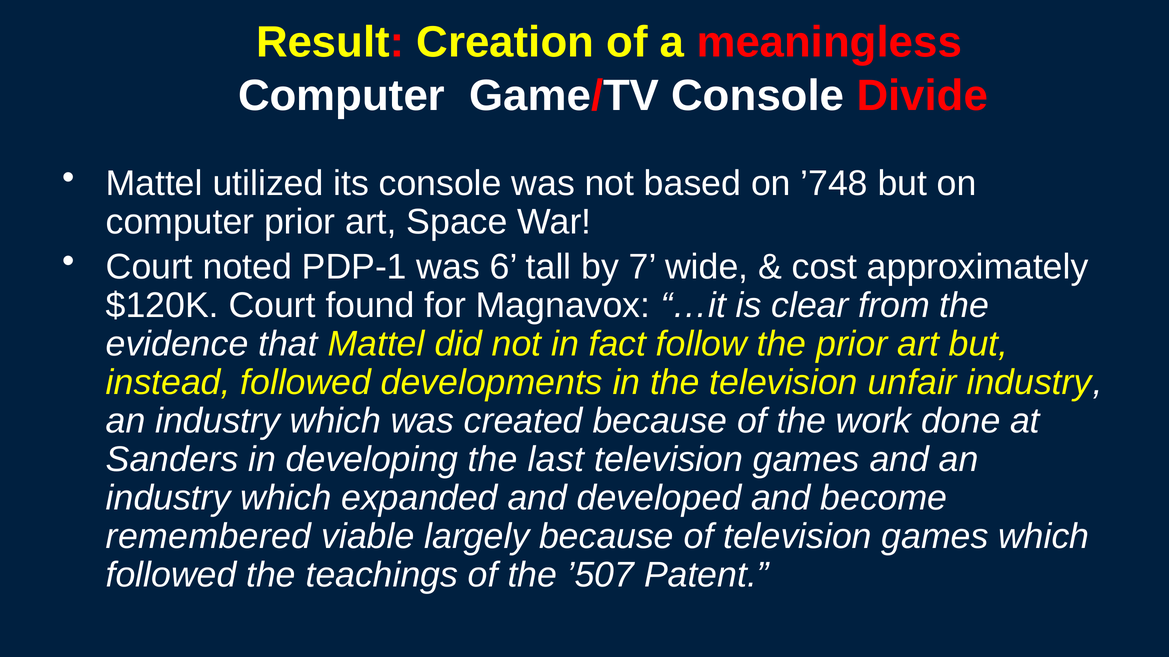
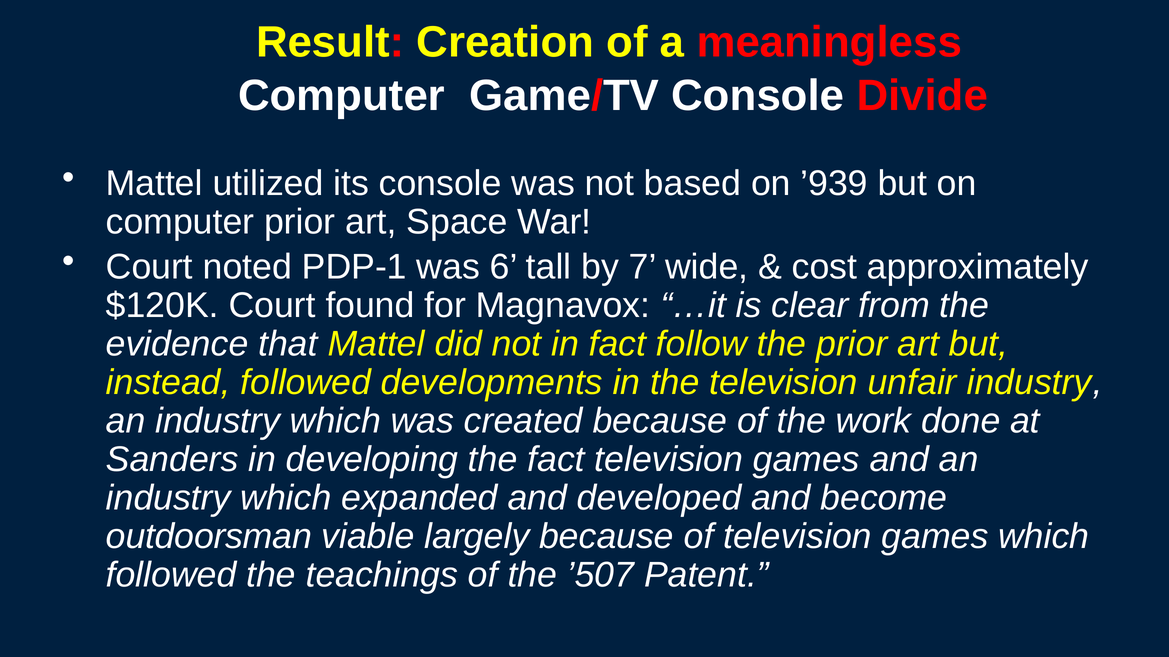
’748: ’748 -> ’939
the last: last -> fact
remembered: remembered -> outdoorsman
